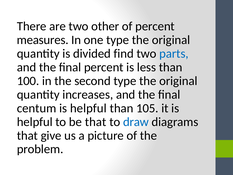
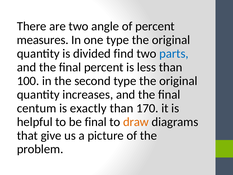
other: other -> angle
helpful at (88, 108): helpful -> exactly
105: 105 -> 170
be that: that -> final
draw colour: blue -> orange
